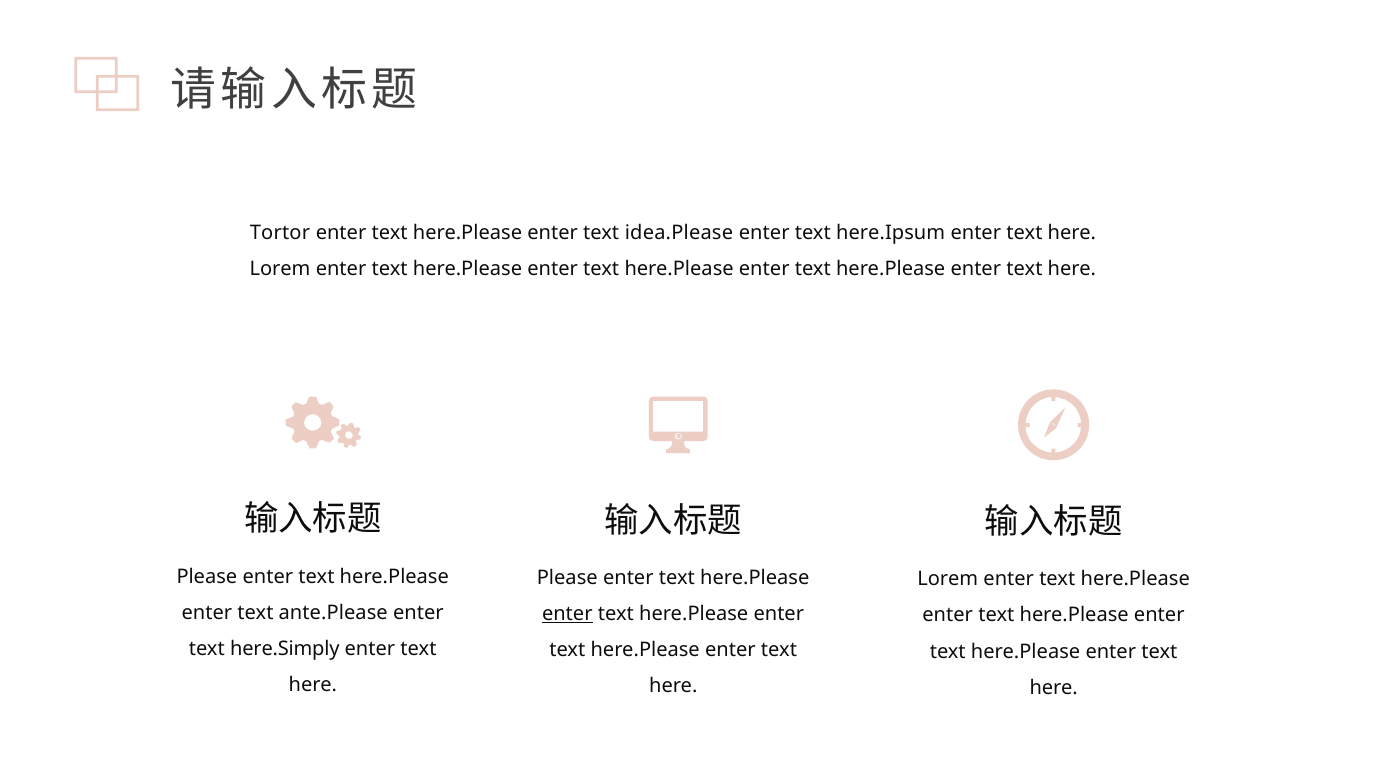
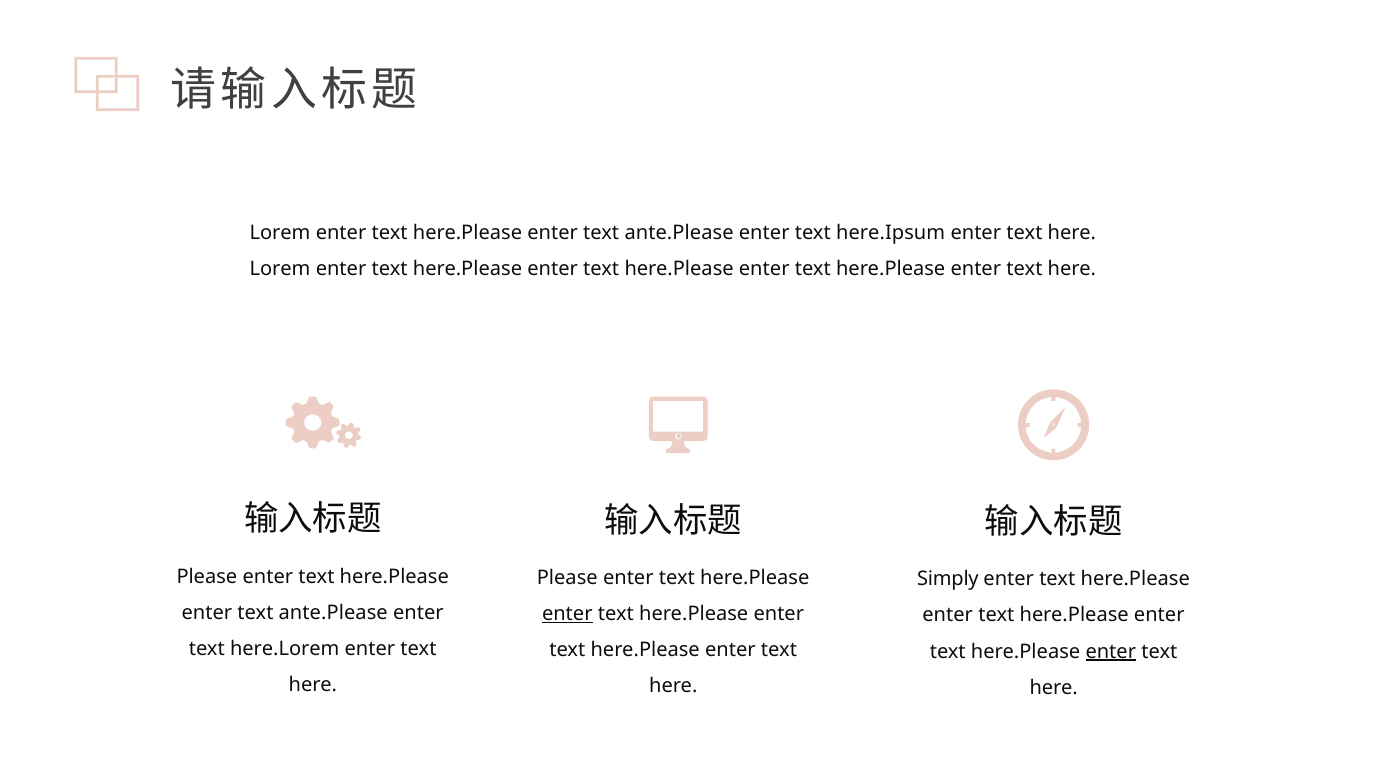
Tortor at (280, 233): Tortor -> Lorem
idea.Please at (679, 233): idea.Please -> ante.Please
Lorem at (948, 579): Lorem -> Simply
here.Simply: here.Simply -> here.Lorem
enter at (1111, 651) underline: none -> present
